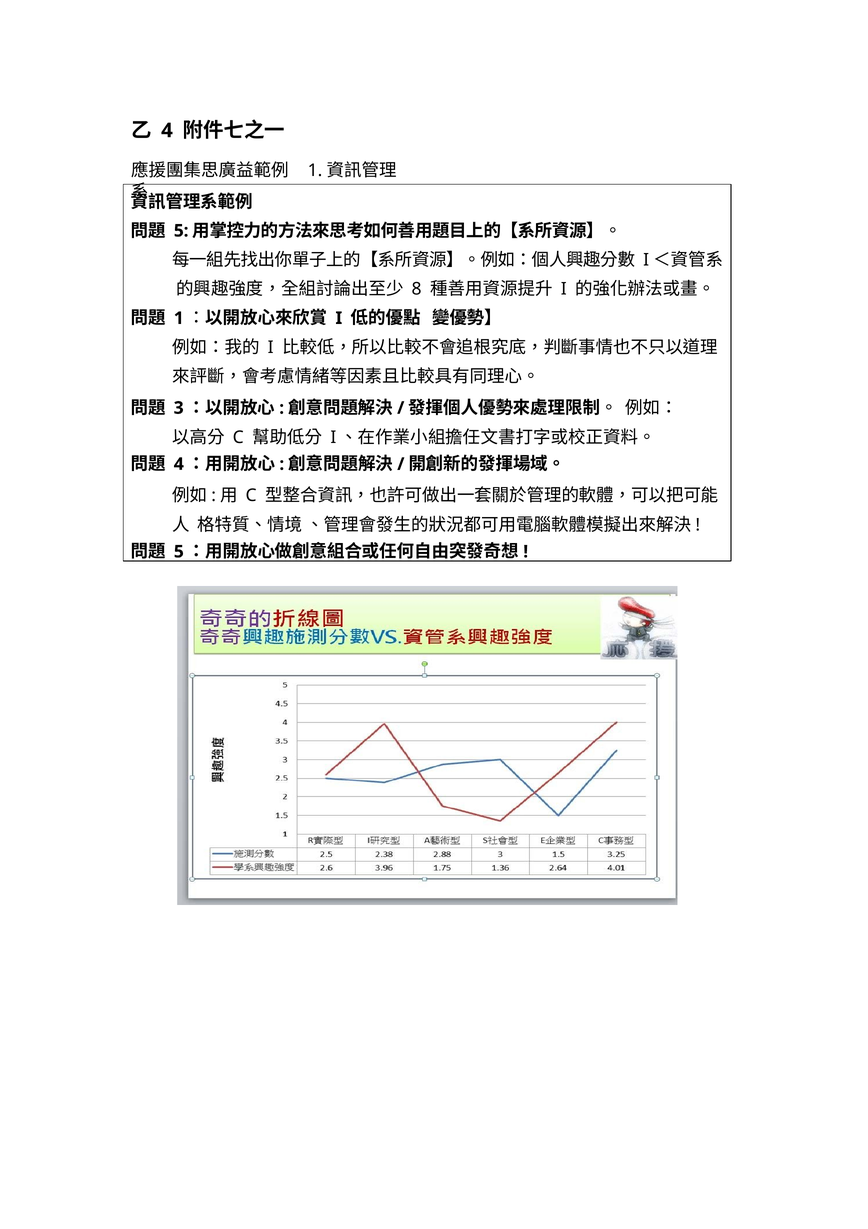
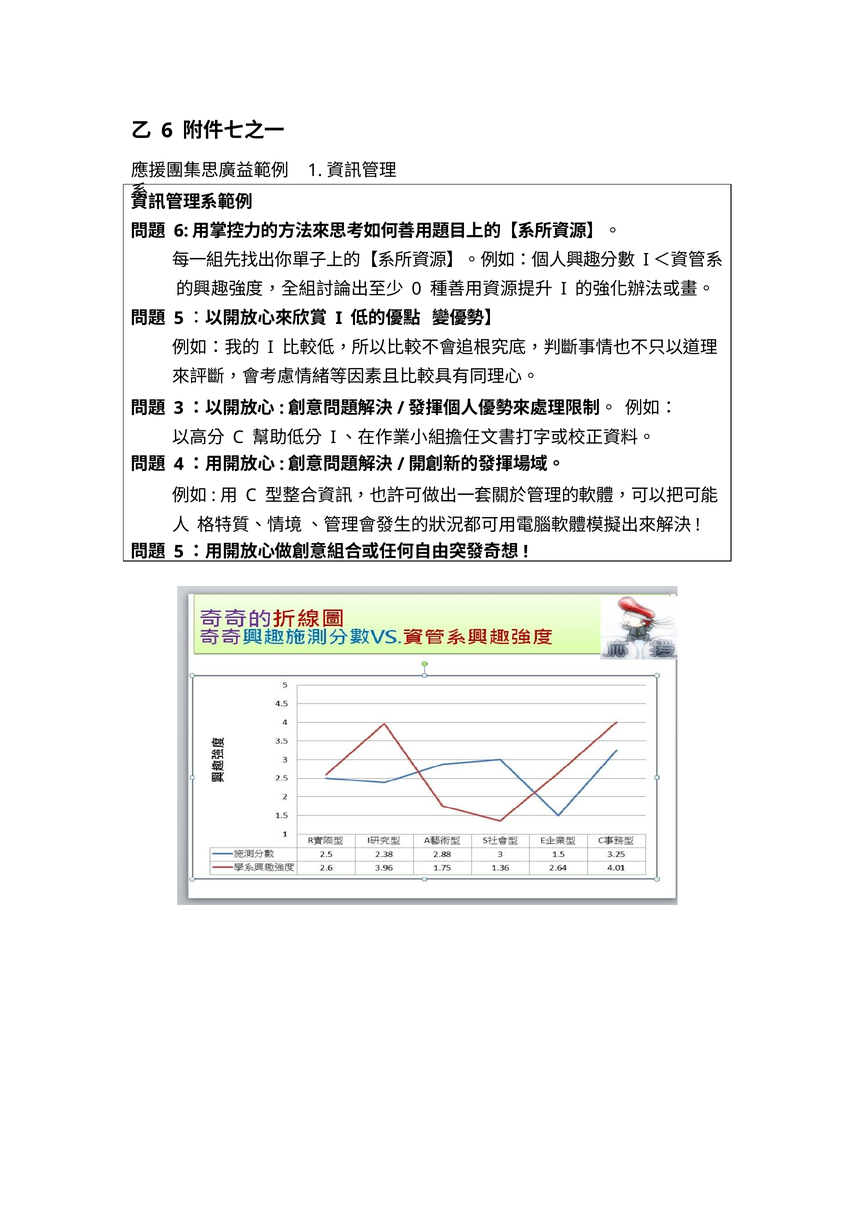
4 at (167, 131): 4 -> 6
5 at (181, 231): 5 -> 6
8: 8 -> 0
1 at (179, 318): 1 -> 5
